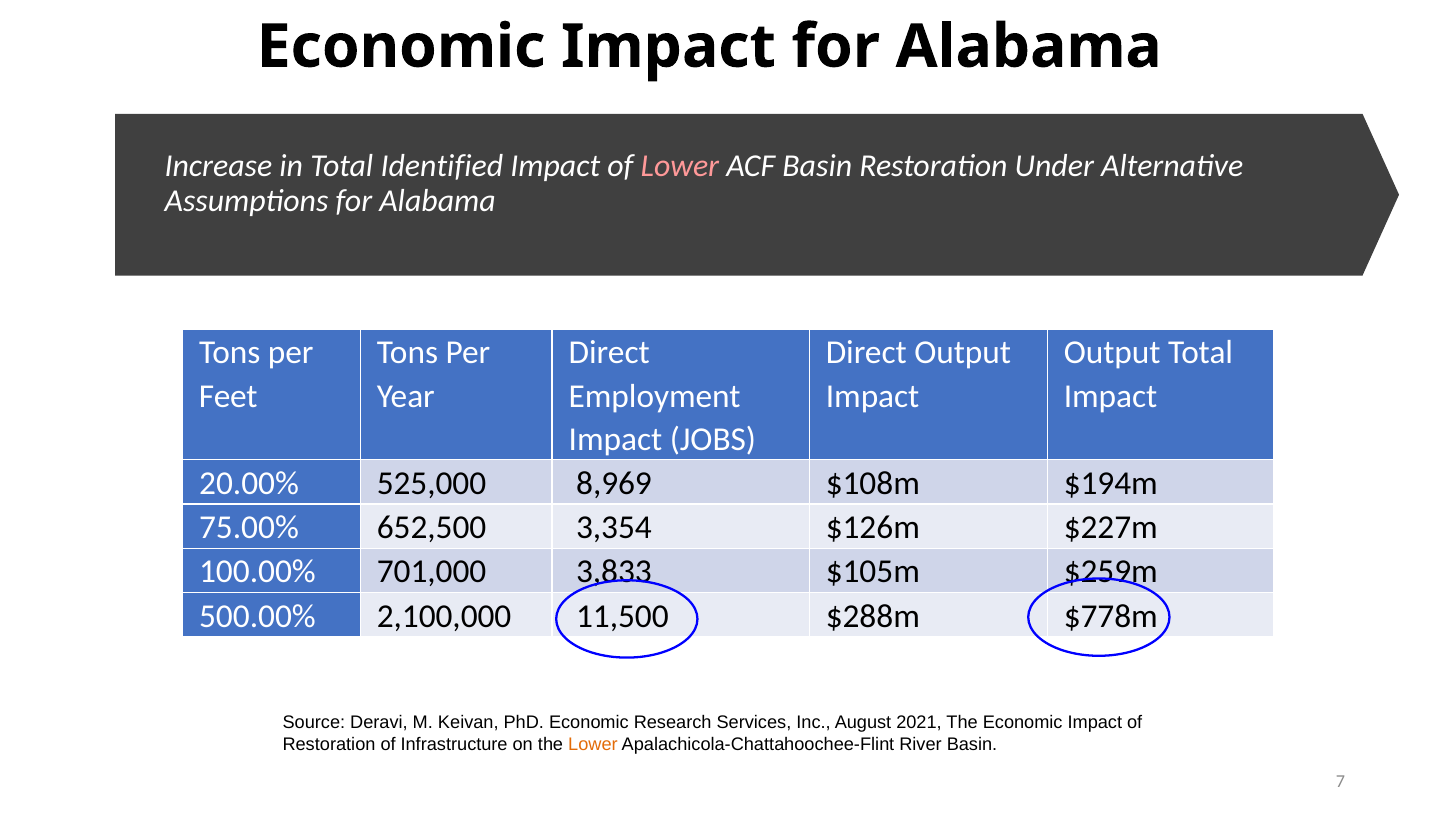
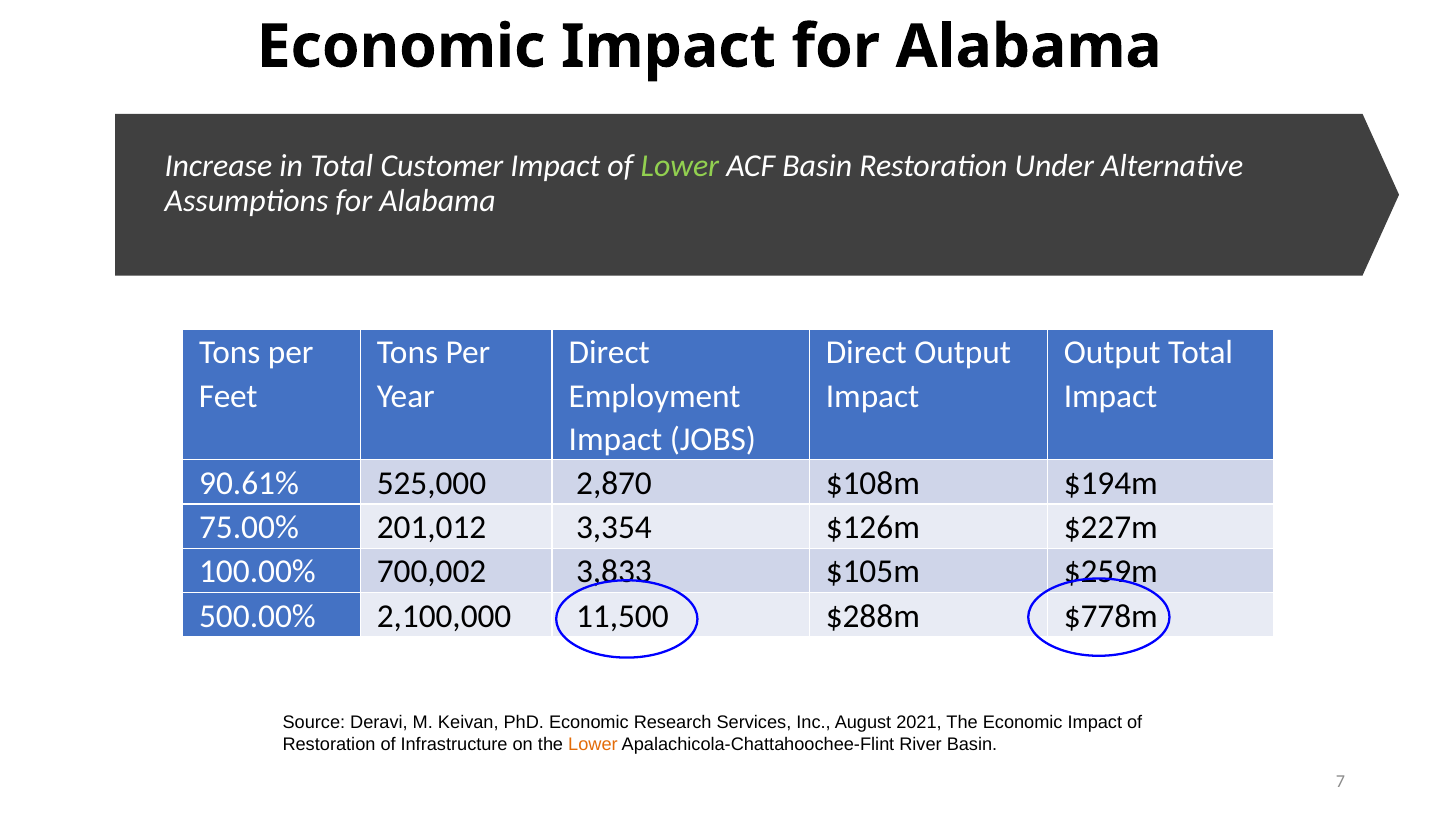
Identified: Identified -> Customer
Lower at (680, 166) colour: pink -> light green
20.00%: 20.00% -> 90.61%
8,969: 8,969 -> 2,870
652,500: 652,500 -> 201,012
701,000: 701,000 -> 700,002
